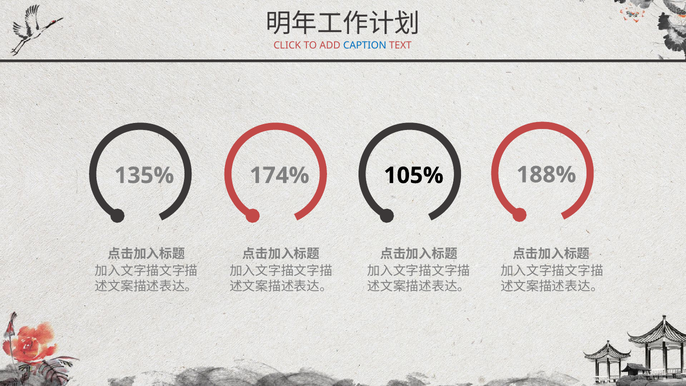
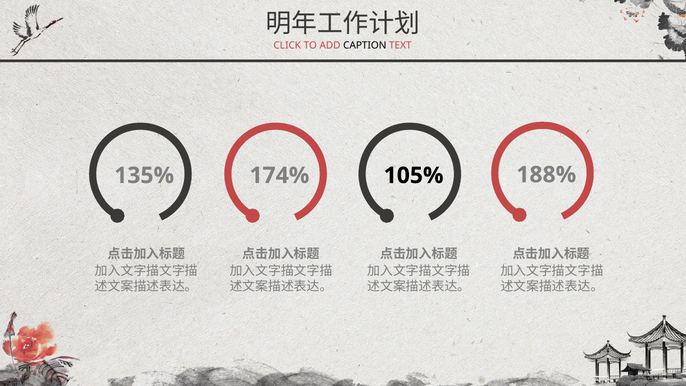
CAPTION colour: blue -> black
